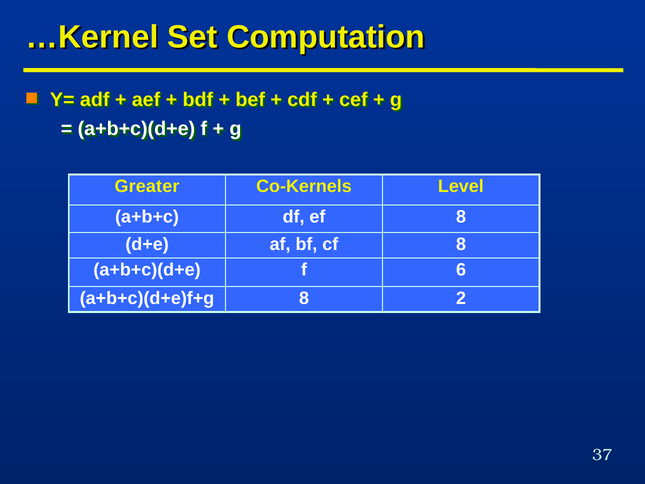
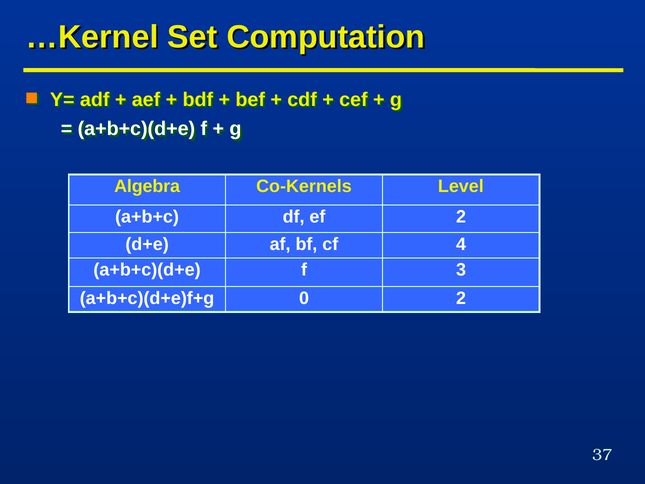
Greater: Greater -> Algebra
ef 8: 8 -> 2
cf 8: 8 -> 4
6: 6 -> 3
a+b+c)(d+e)f+g 8: 8 -> 0
